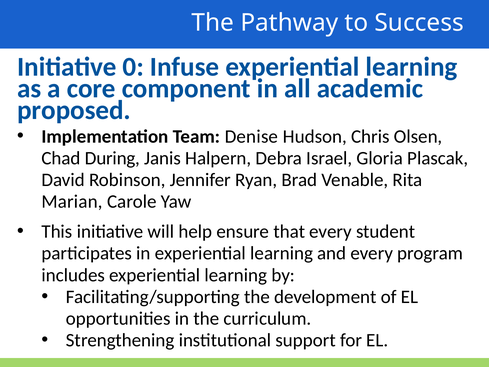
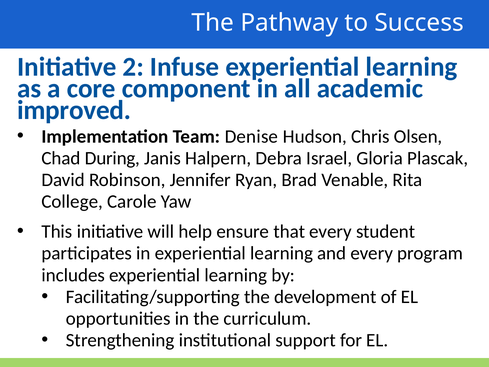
0: 0 -> 2
proposed: proposed -> improved
Marian: Marian -> College
